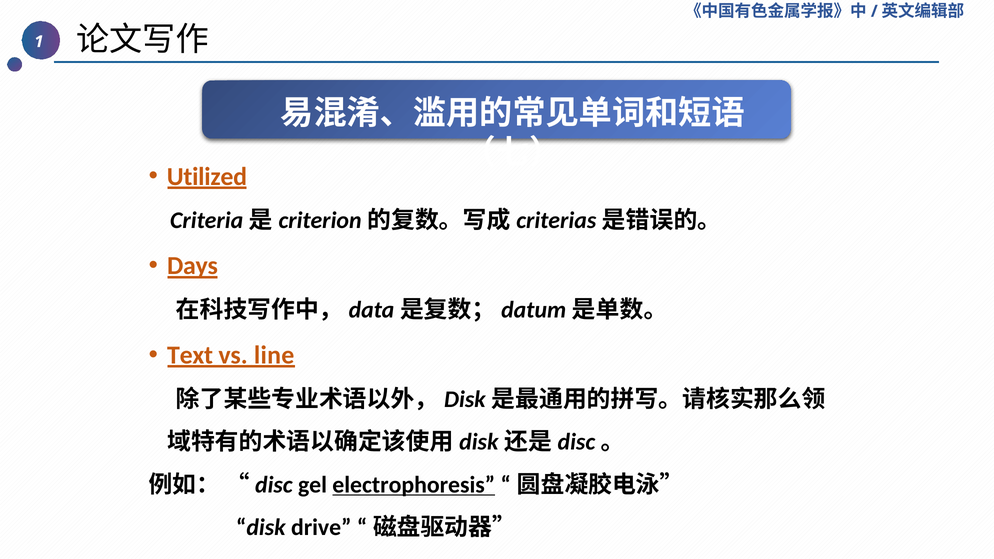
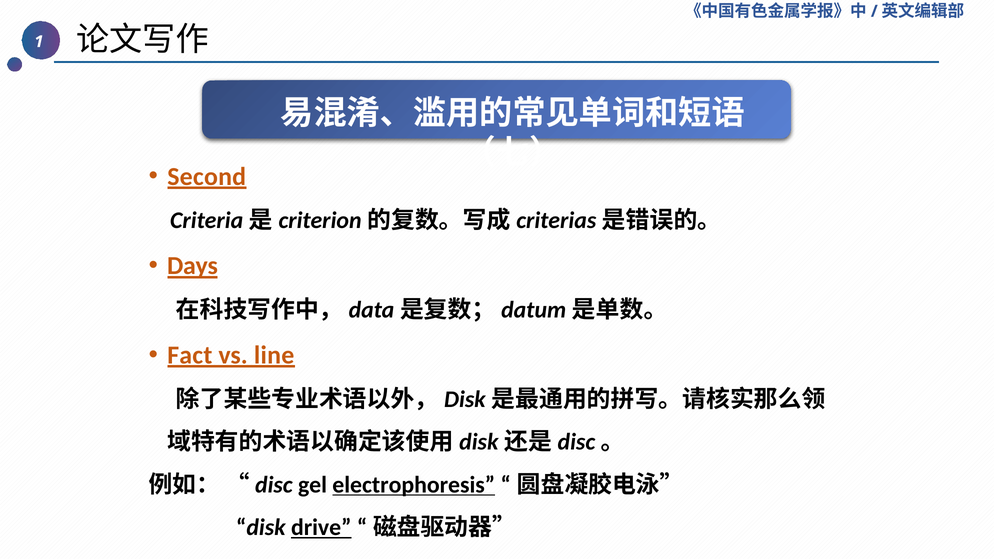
Utilized: Utilized -> Second
Text: Text -> Fact
drive underline: none -> present
